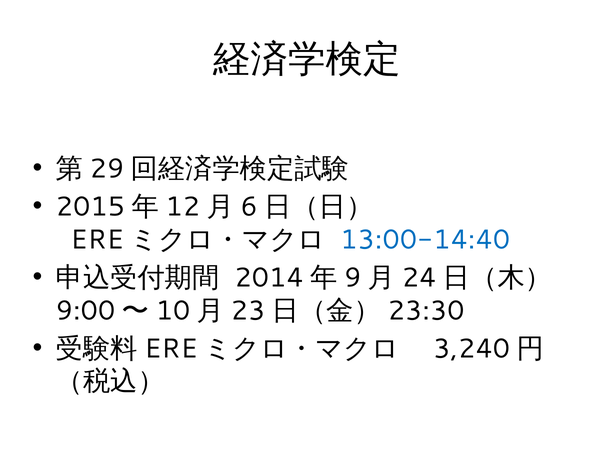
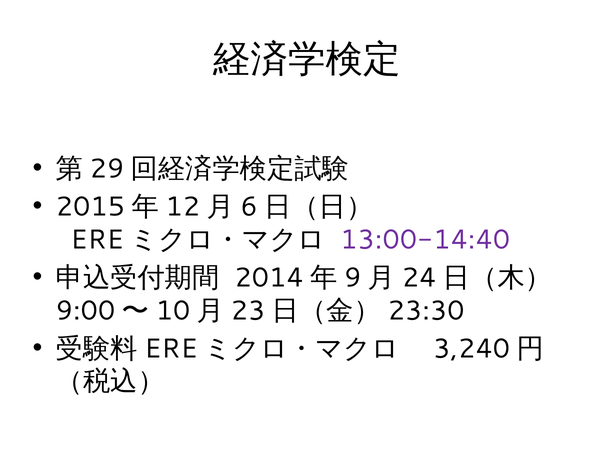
13:00-14:40 colour: blue -> purple
